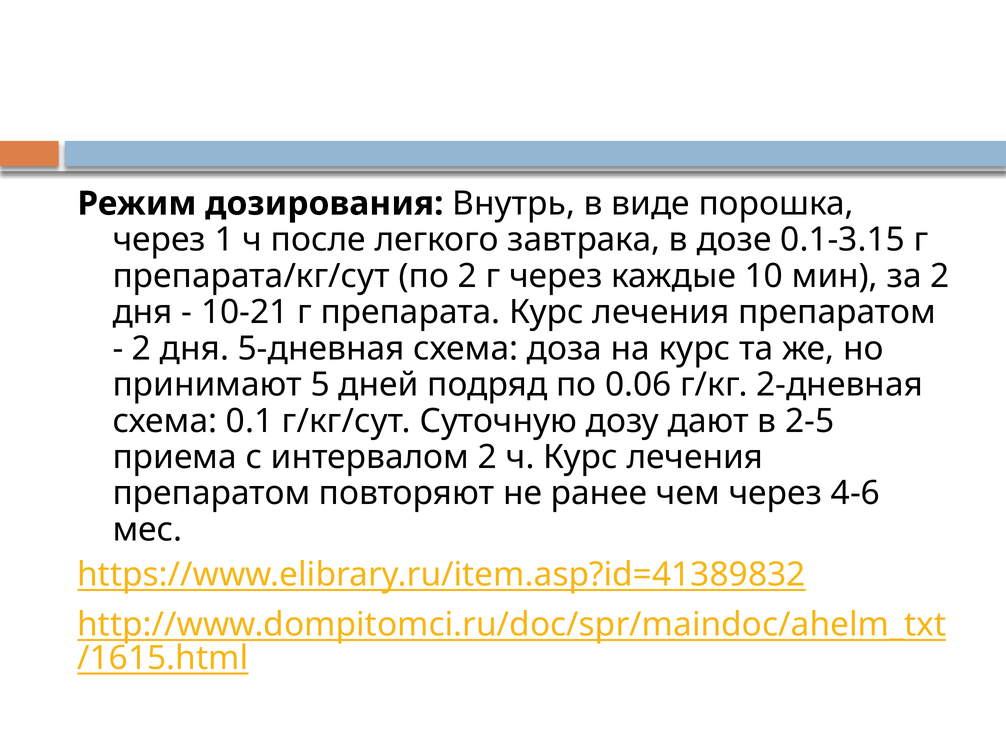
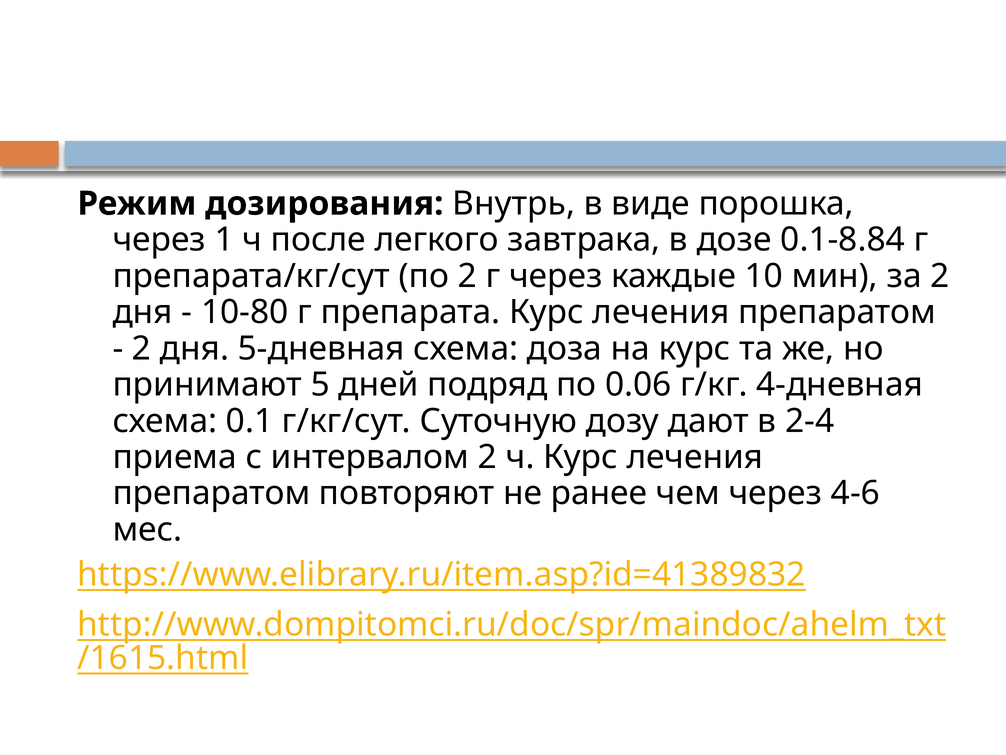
0.1-3.15: 0.1-3.15 -> 0.1-8.84
10-21: 10-21 -> 10-80
2-дневная: 2-дневная -> 4-дневная
2-5: 2-5 -> 2-4
